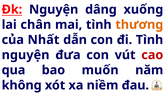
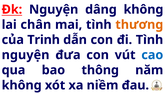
dâng xuống: xuống -> không
Nhất: Nhất -> Trinh
cao colour: red -> blue
muốn: muốn -> thông
